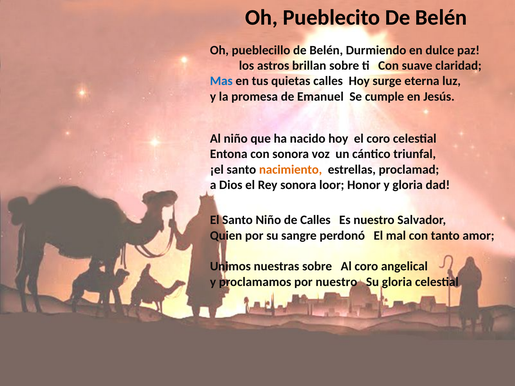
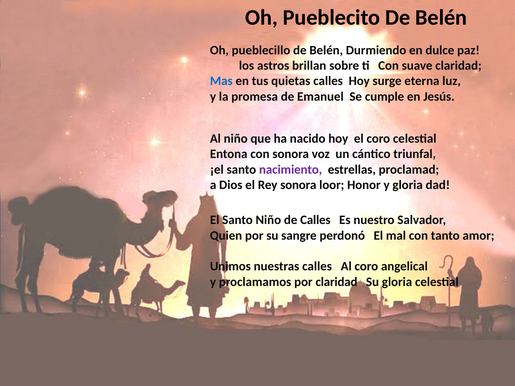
nacimiento colour: orange -> purple
nuestras sobre: sobre -> calles
por nuestro: nuestro -> claridad
